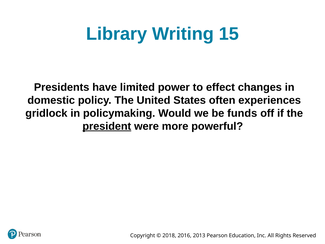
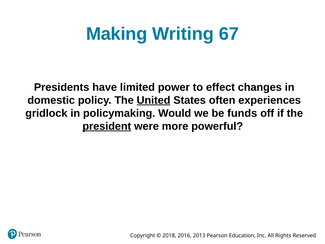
Library: Library -> Making
15: 15 -> 67
United underline: none -> present
